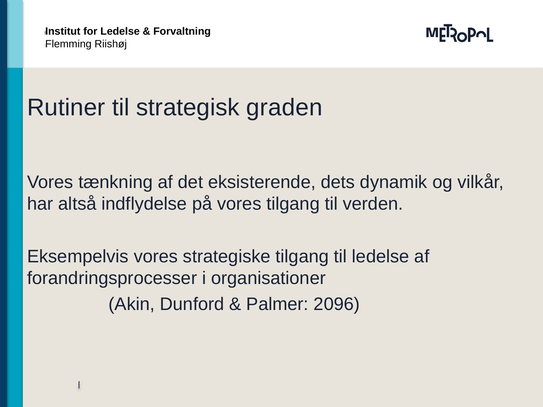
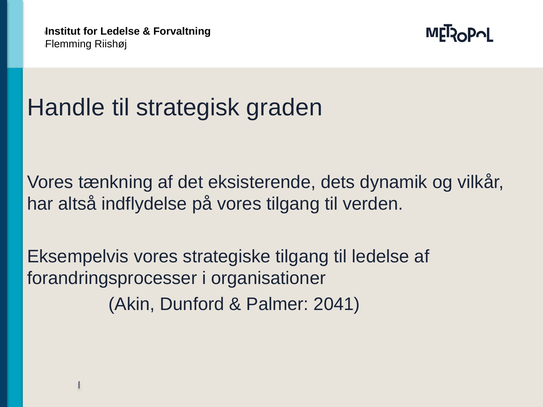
Rutiner: Rutiner -> Handle
2096: 2096 -> 2041
